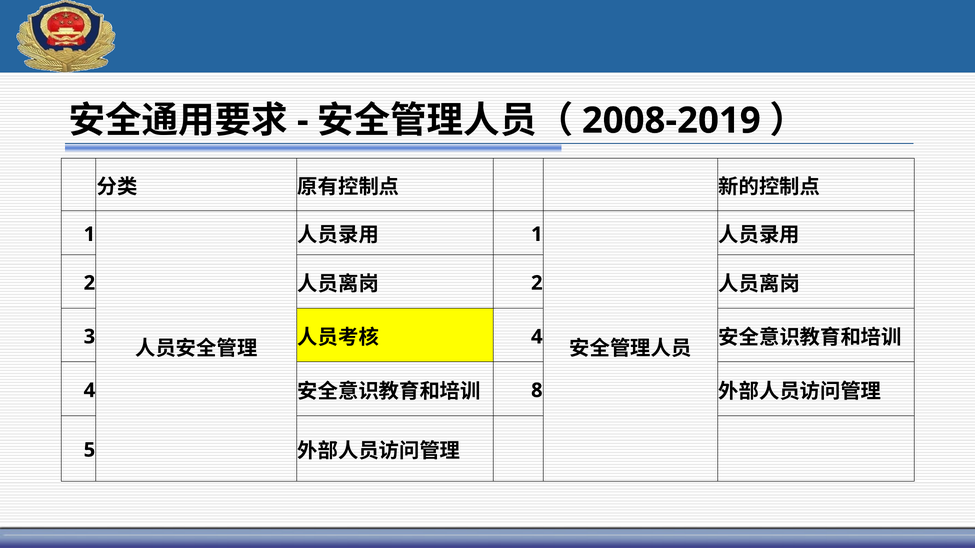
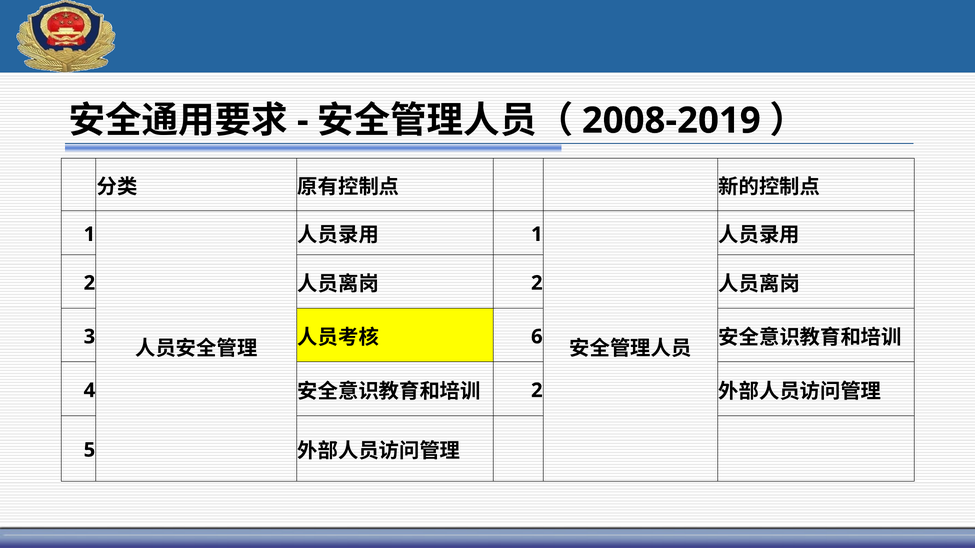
4 at (537, 337): 4 -> 6
8 at (537, 391): 8 -> 2
